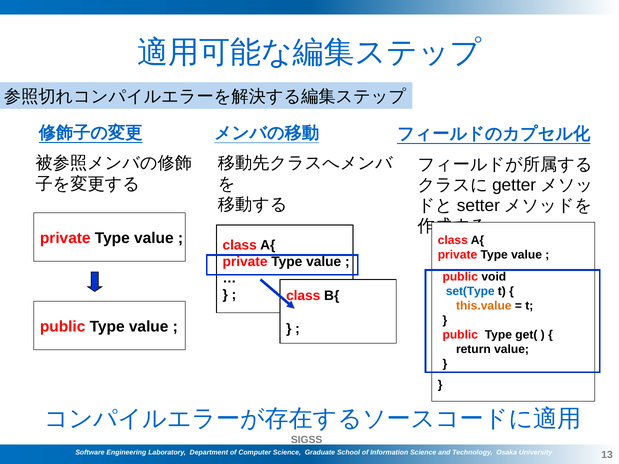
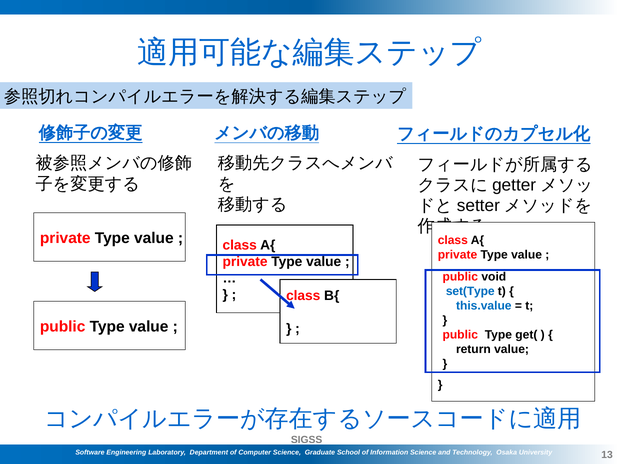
this.value colour: orange -> blue
